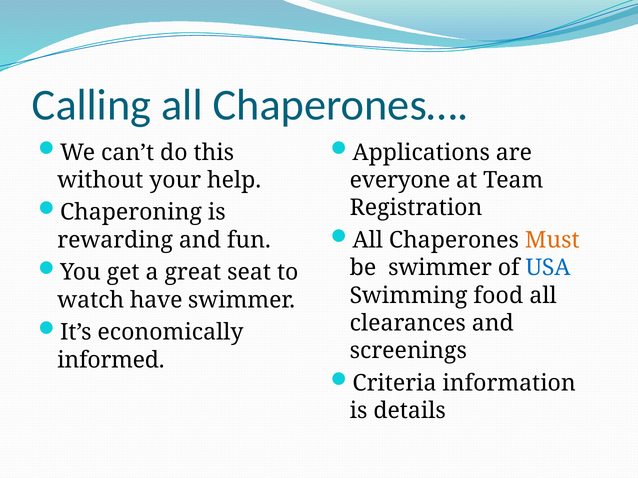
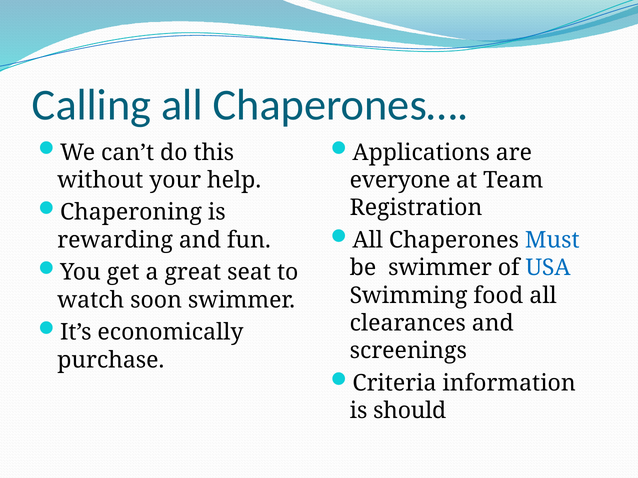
Must colour: orange -> blue
have: have -> soon
informed: informed -> purchase
details: details -> should
